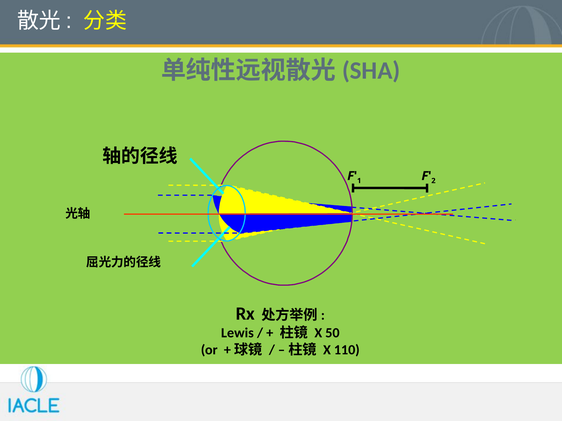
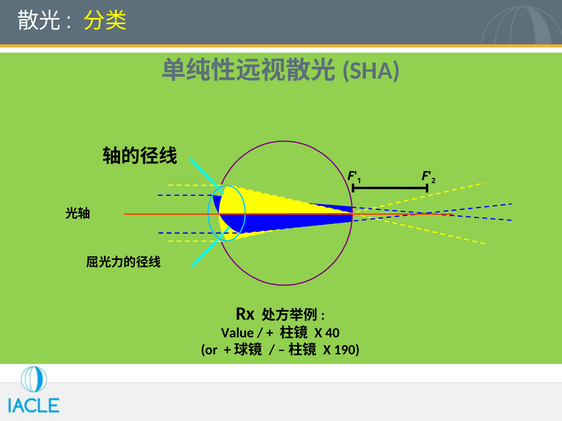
Lewis: Lewis -> Value
50: 50 -> 40
110: 110 -> 190
